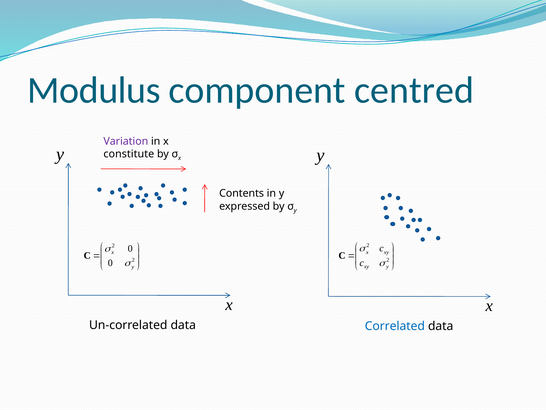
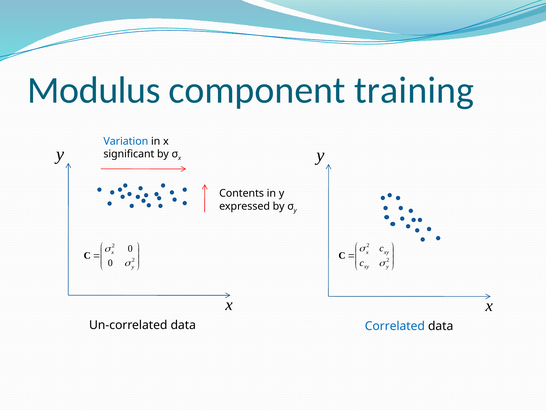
centred: centred -> training
Variation colour: purple -> blue
constitute: constitute -> significant
